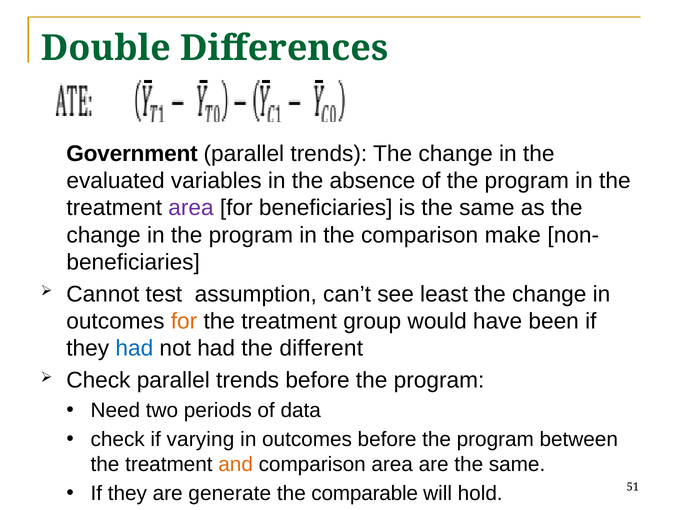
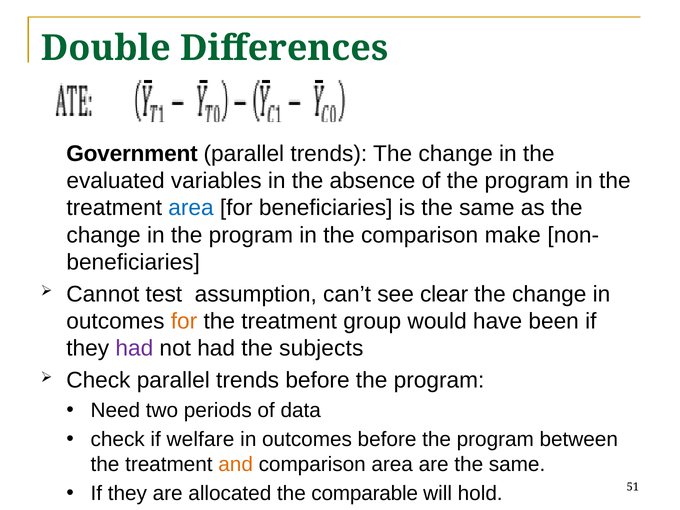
area at (191, 208) colour: purple -> blue
least: least -> clear
had at (134, 349) colour: blue -> purple
different: different -> subjects
varying: varying -> welfare
generate: generate -> allocated
